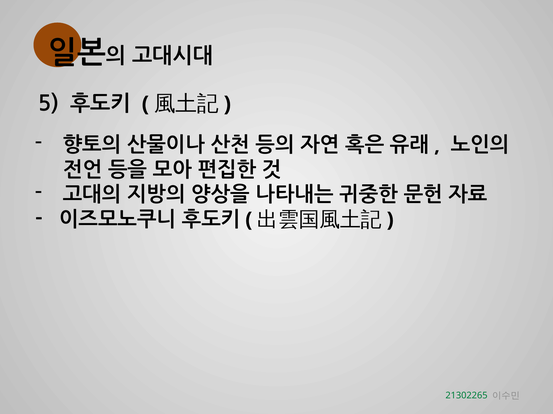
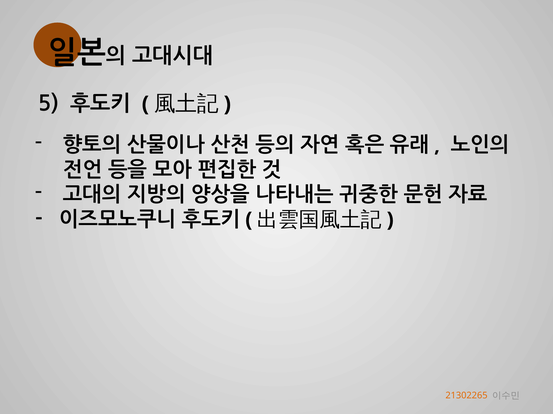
21302265 colour: green -> orange
